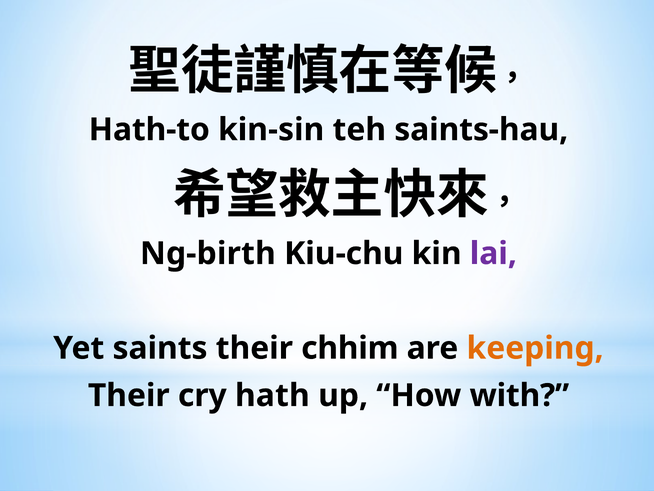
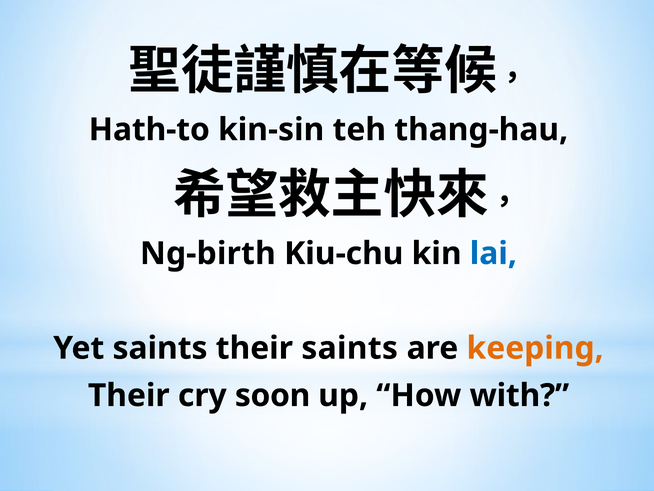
saints-hau: saints-hau -> thang-hau
lai colour: purple -> blue
their chhim: chhim -> saints
hath: hath -> soon
